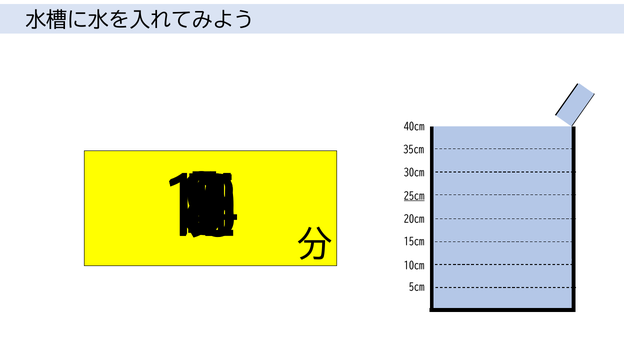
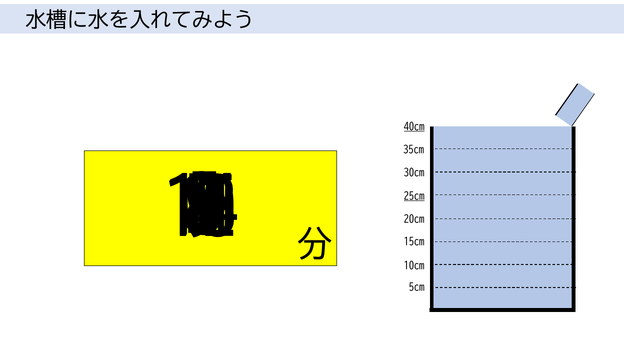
40cm underline: none -> present
